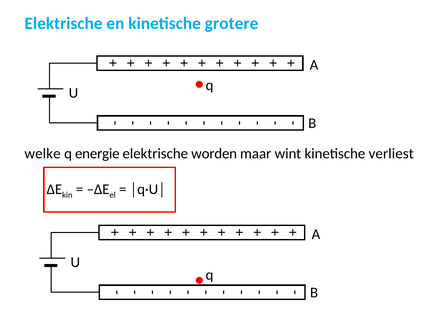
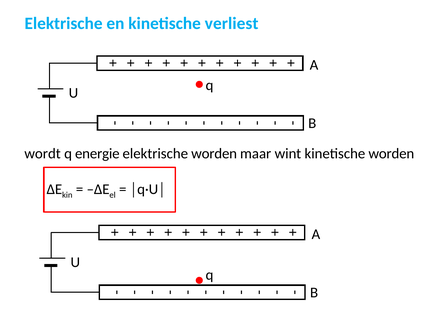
grotere: grotere -> verliest
welke: welke -> wordt
kinetische verliest: verliest -> worden
